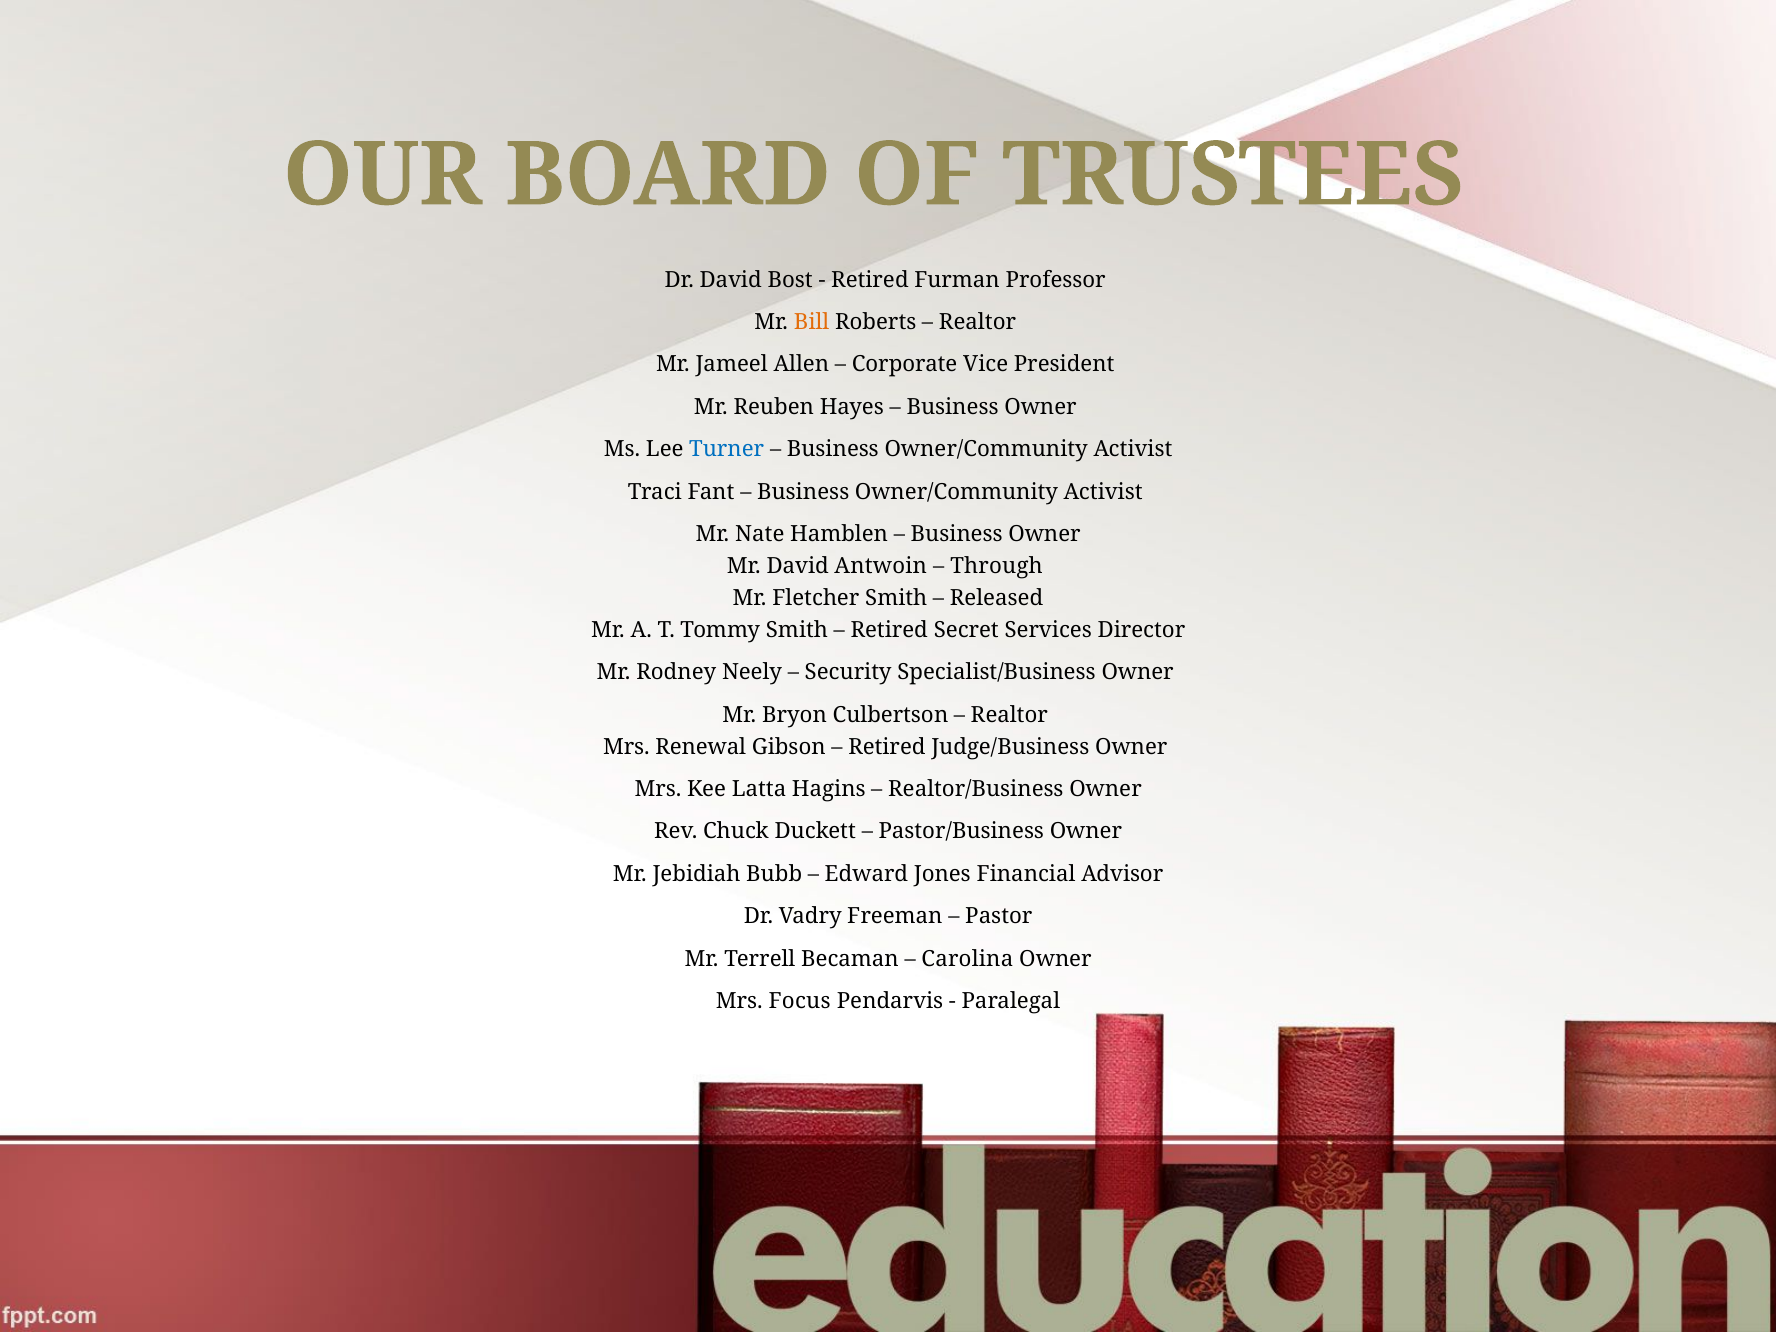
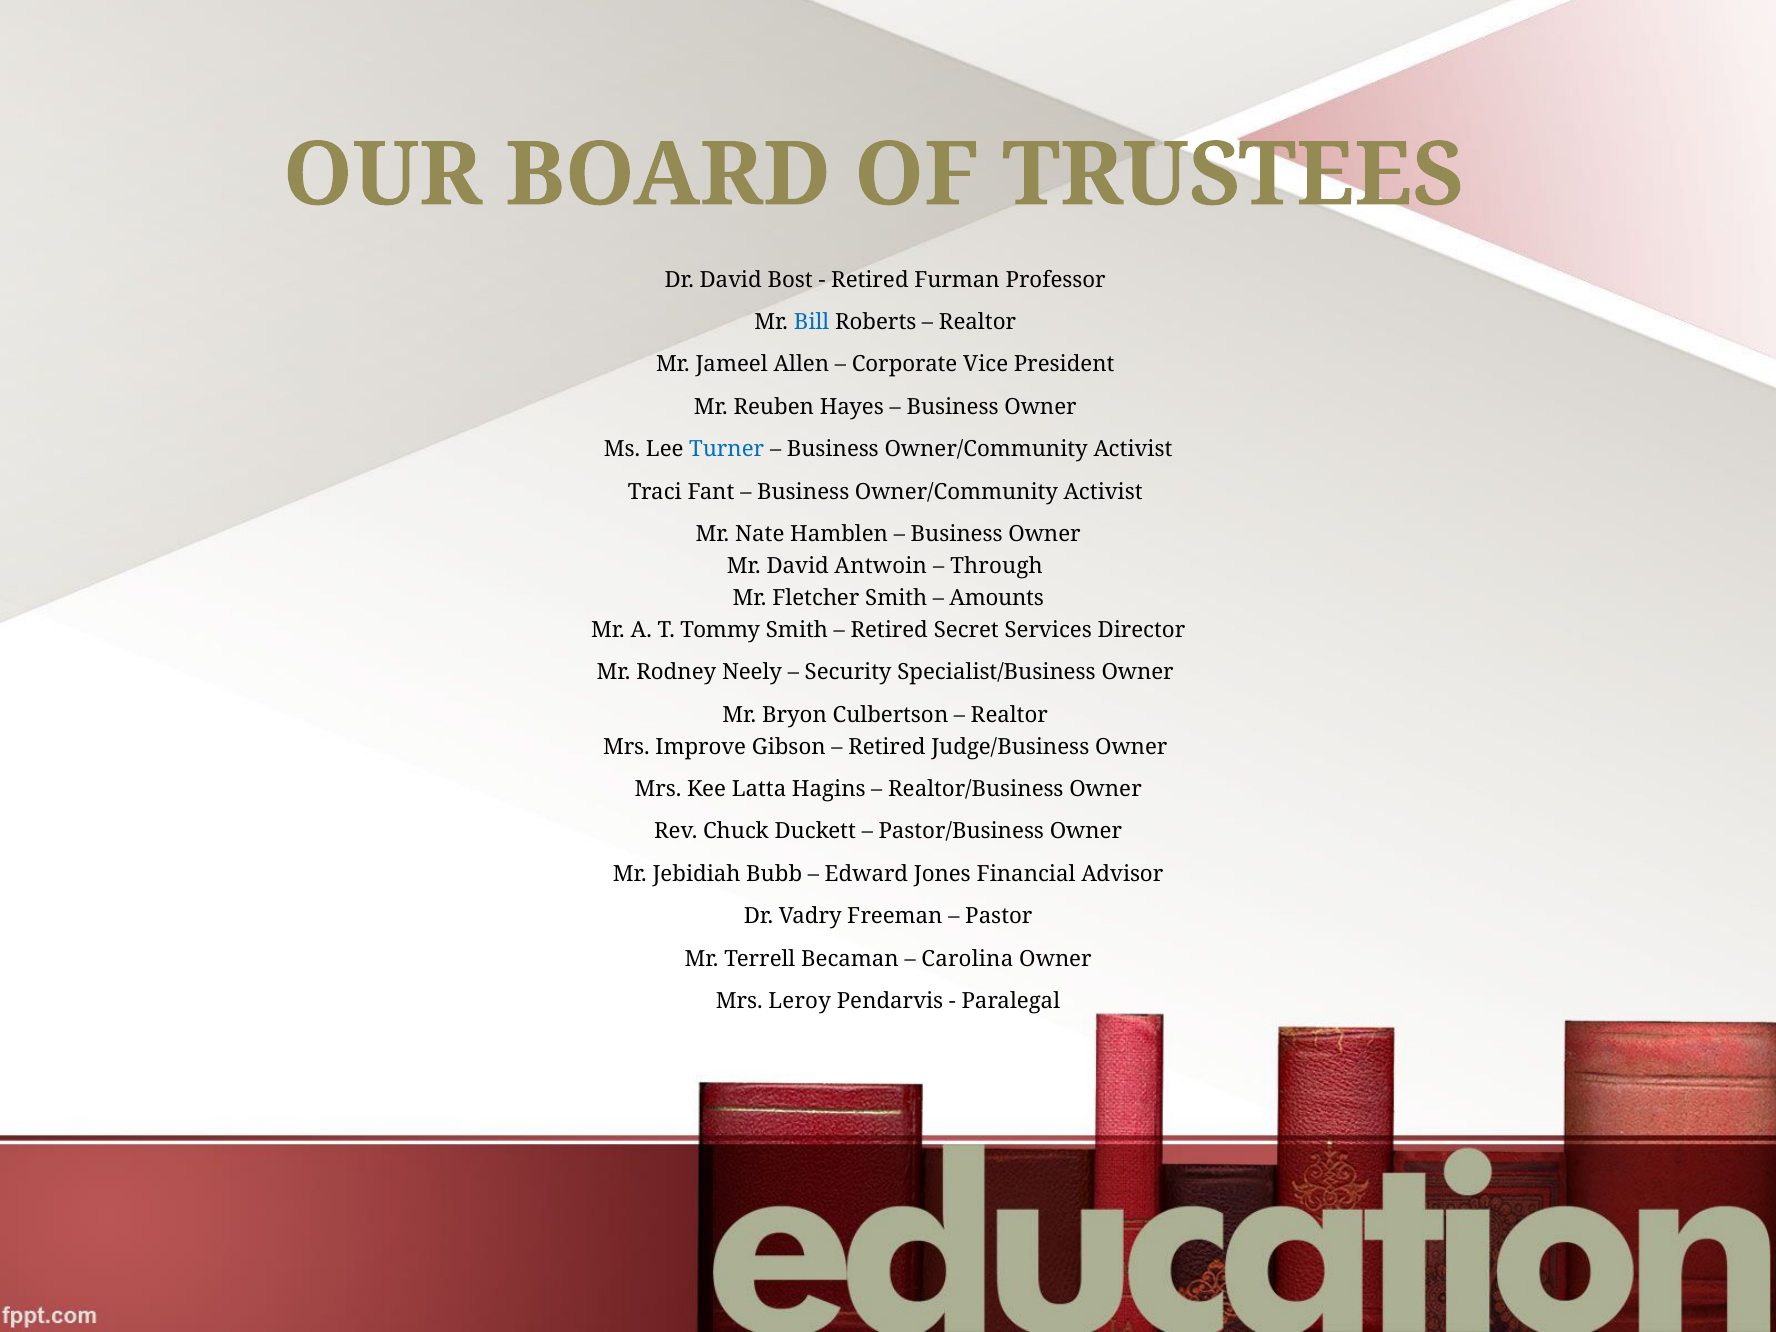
Bill colour: orange -> blue
Released: Released -> Amounts
Renewal: Renewal -> Improve
Focus: Focus -> Leroy
